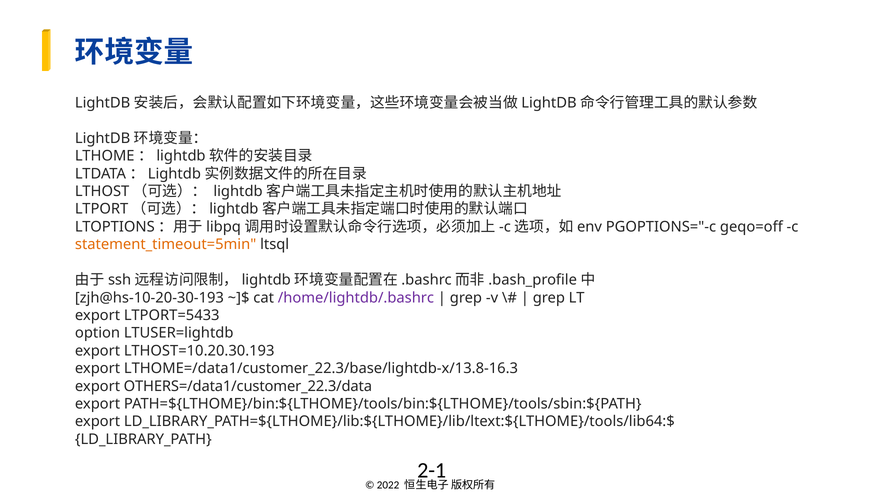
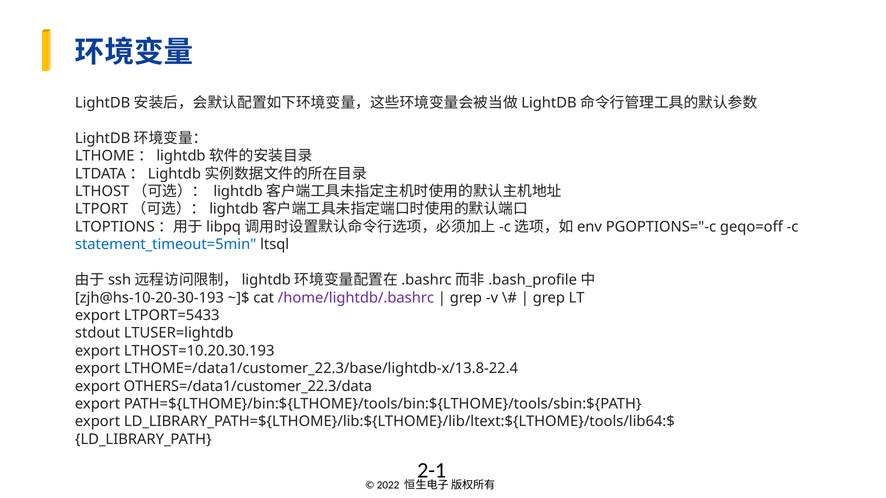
statement_timeout=5min colour: orange -> blue
option: option -> stdout
LTHOME=/data1/customer_22.3/base/lightdb-x/13.8-16.3: LTHOME=/data1/customer_22.3/base/lightdb-x/13.8-16.3 -> LTHOME=/data1/customer_22.3/base/lightdb-x/13.8-22.4
